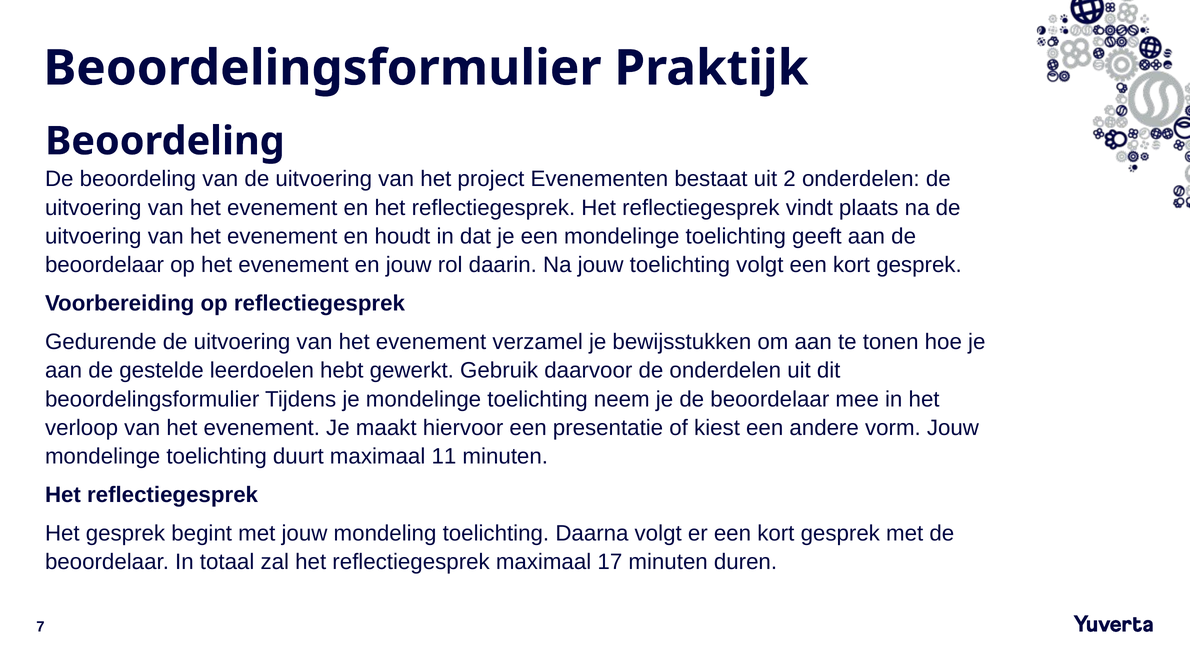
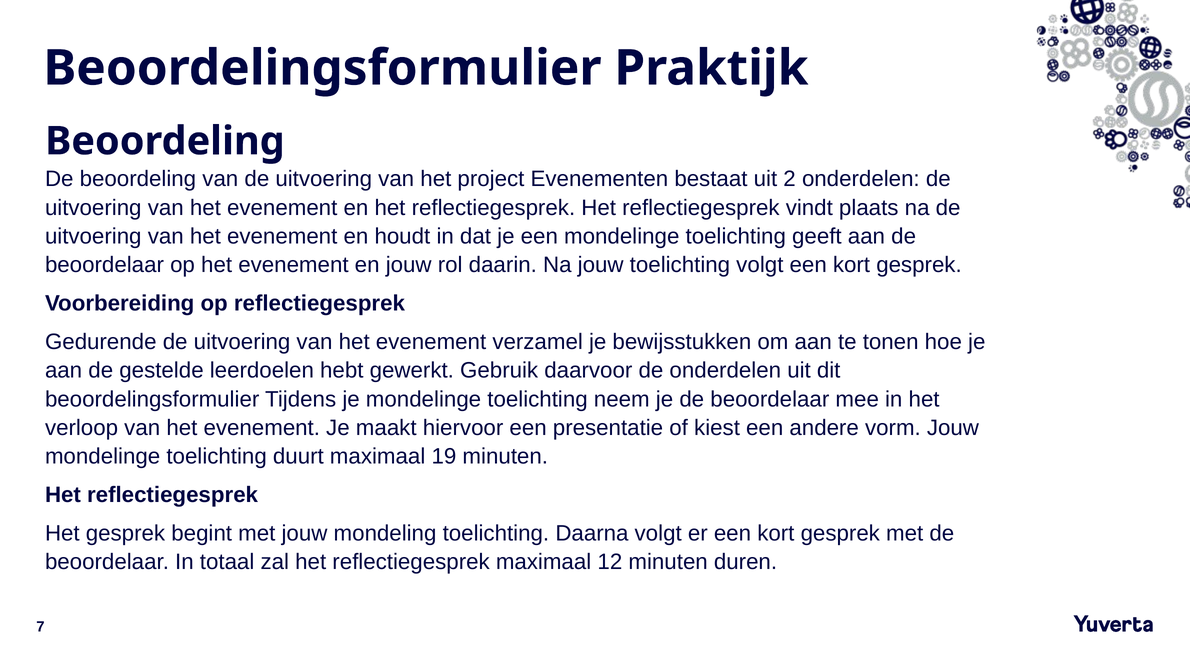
11: 11 -> 19
17: 17 -> 12
